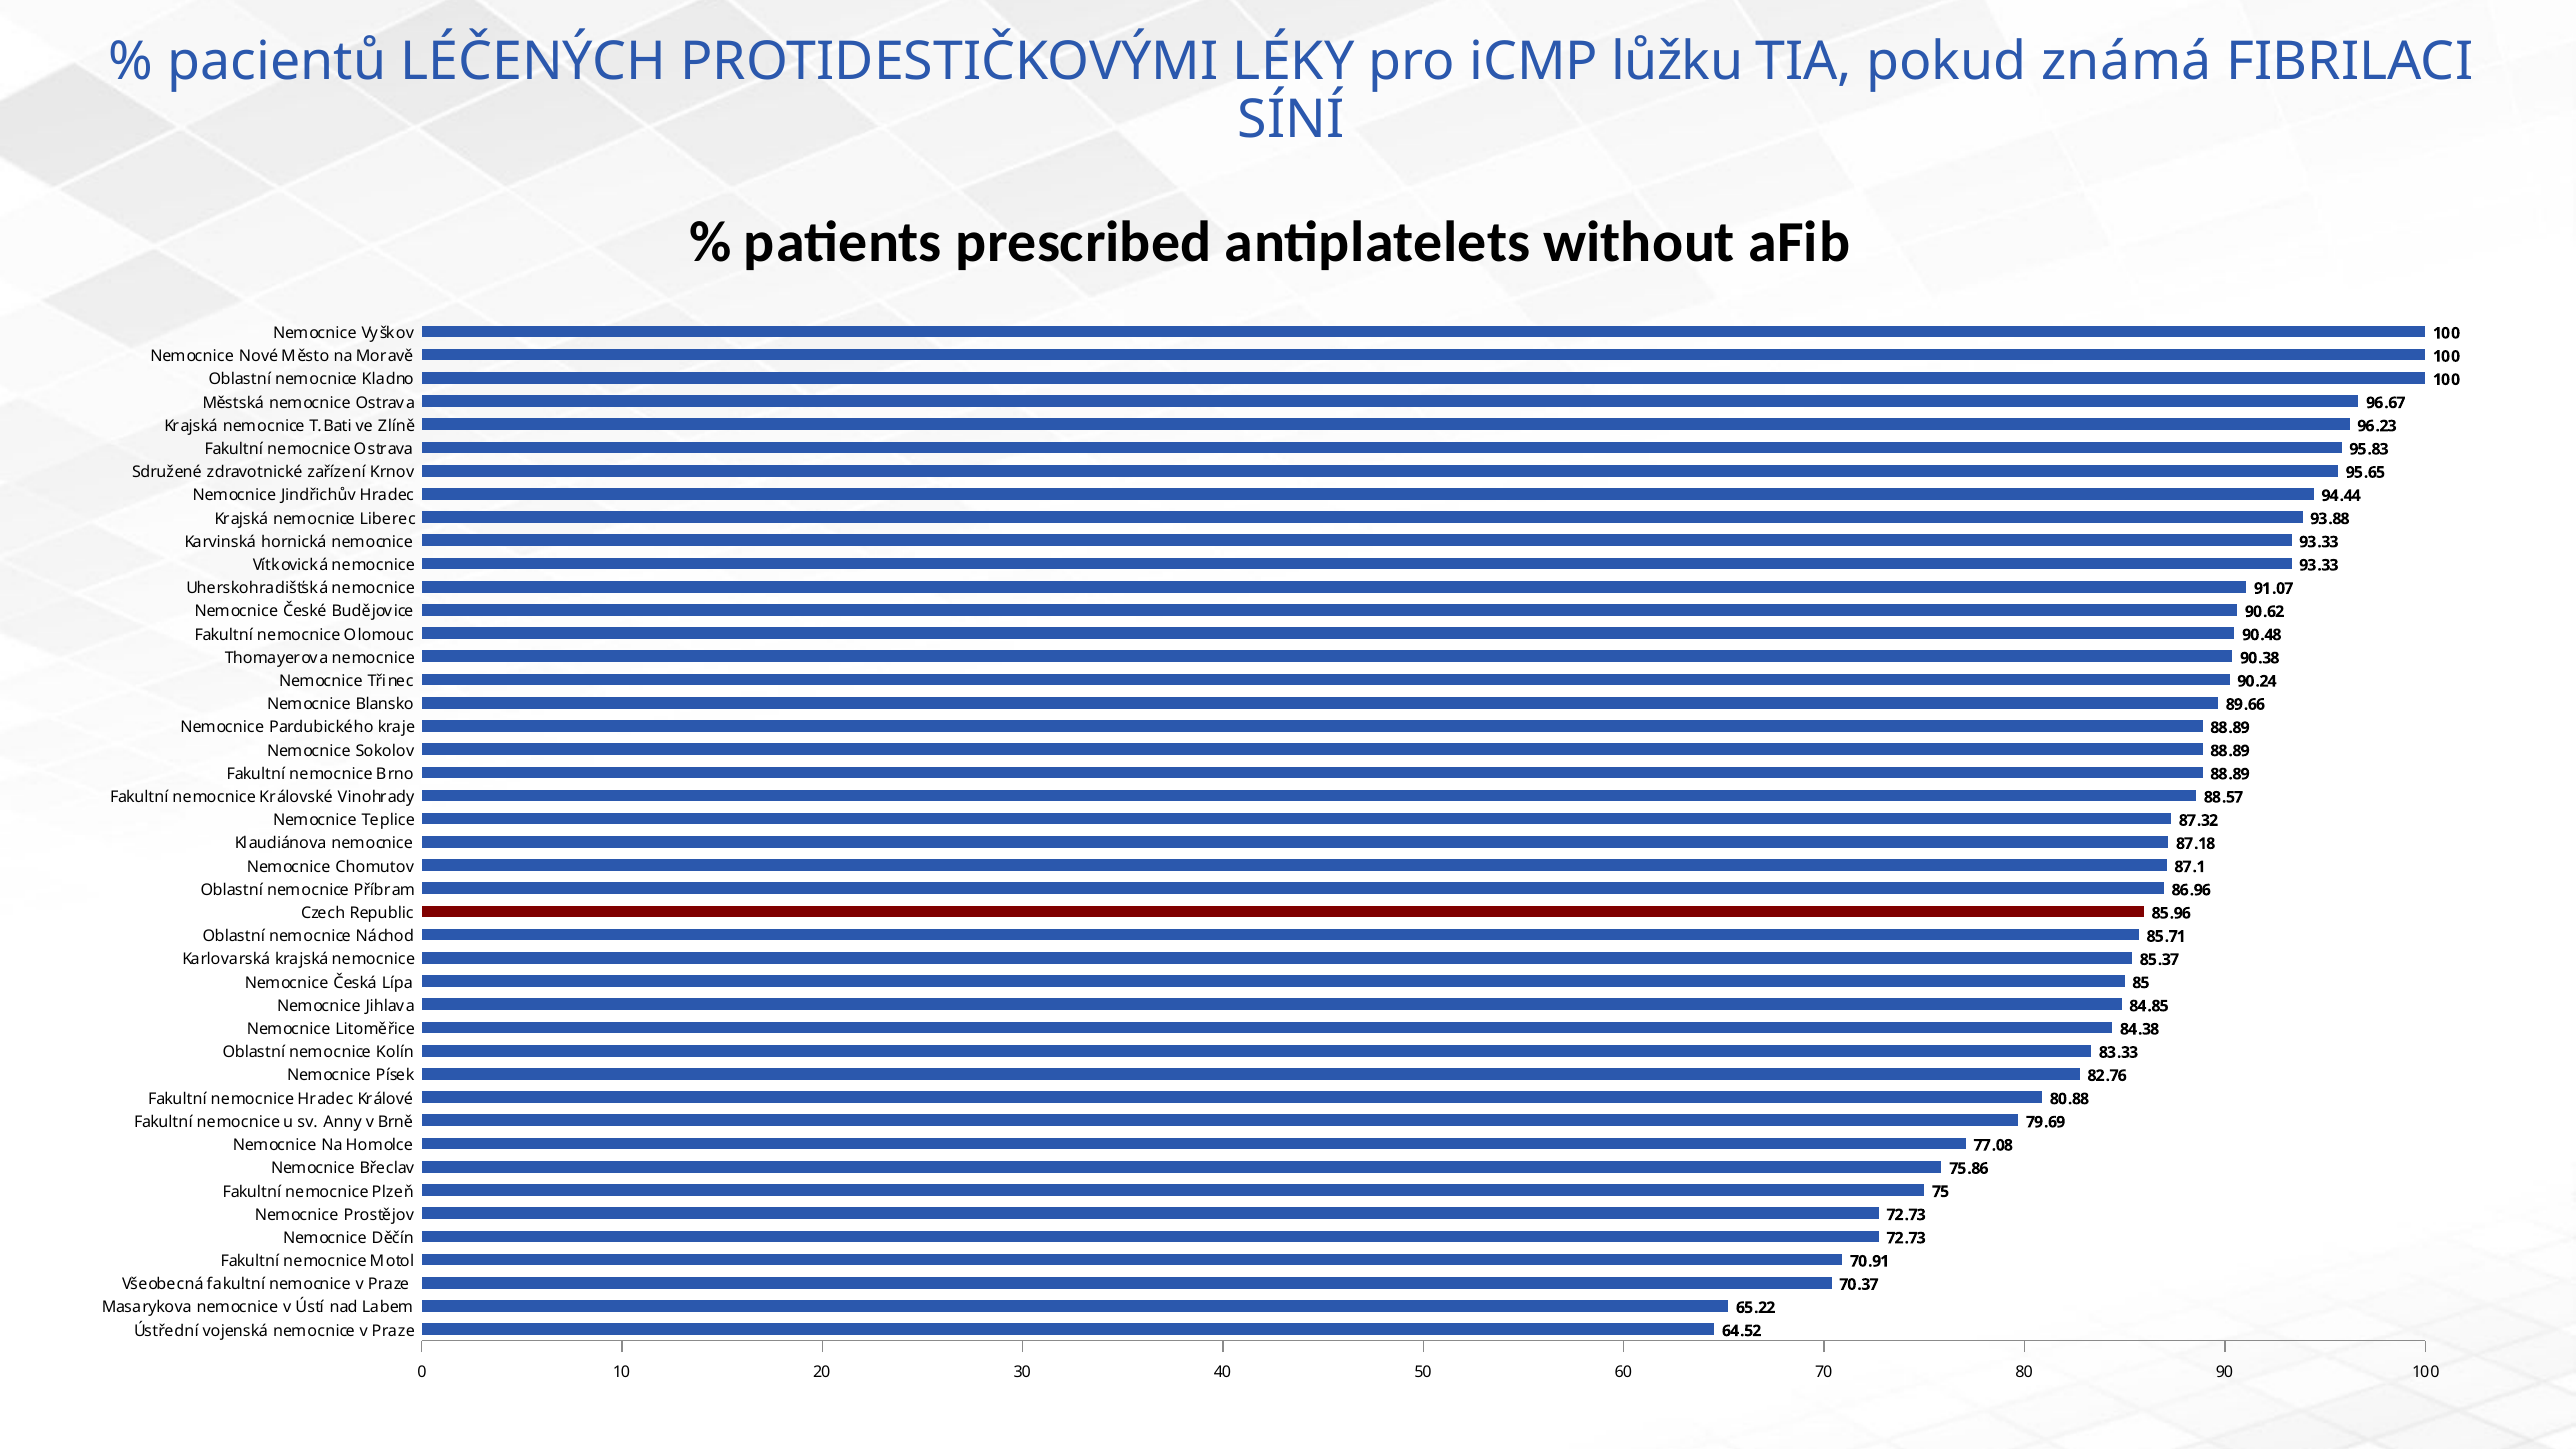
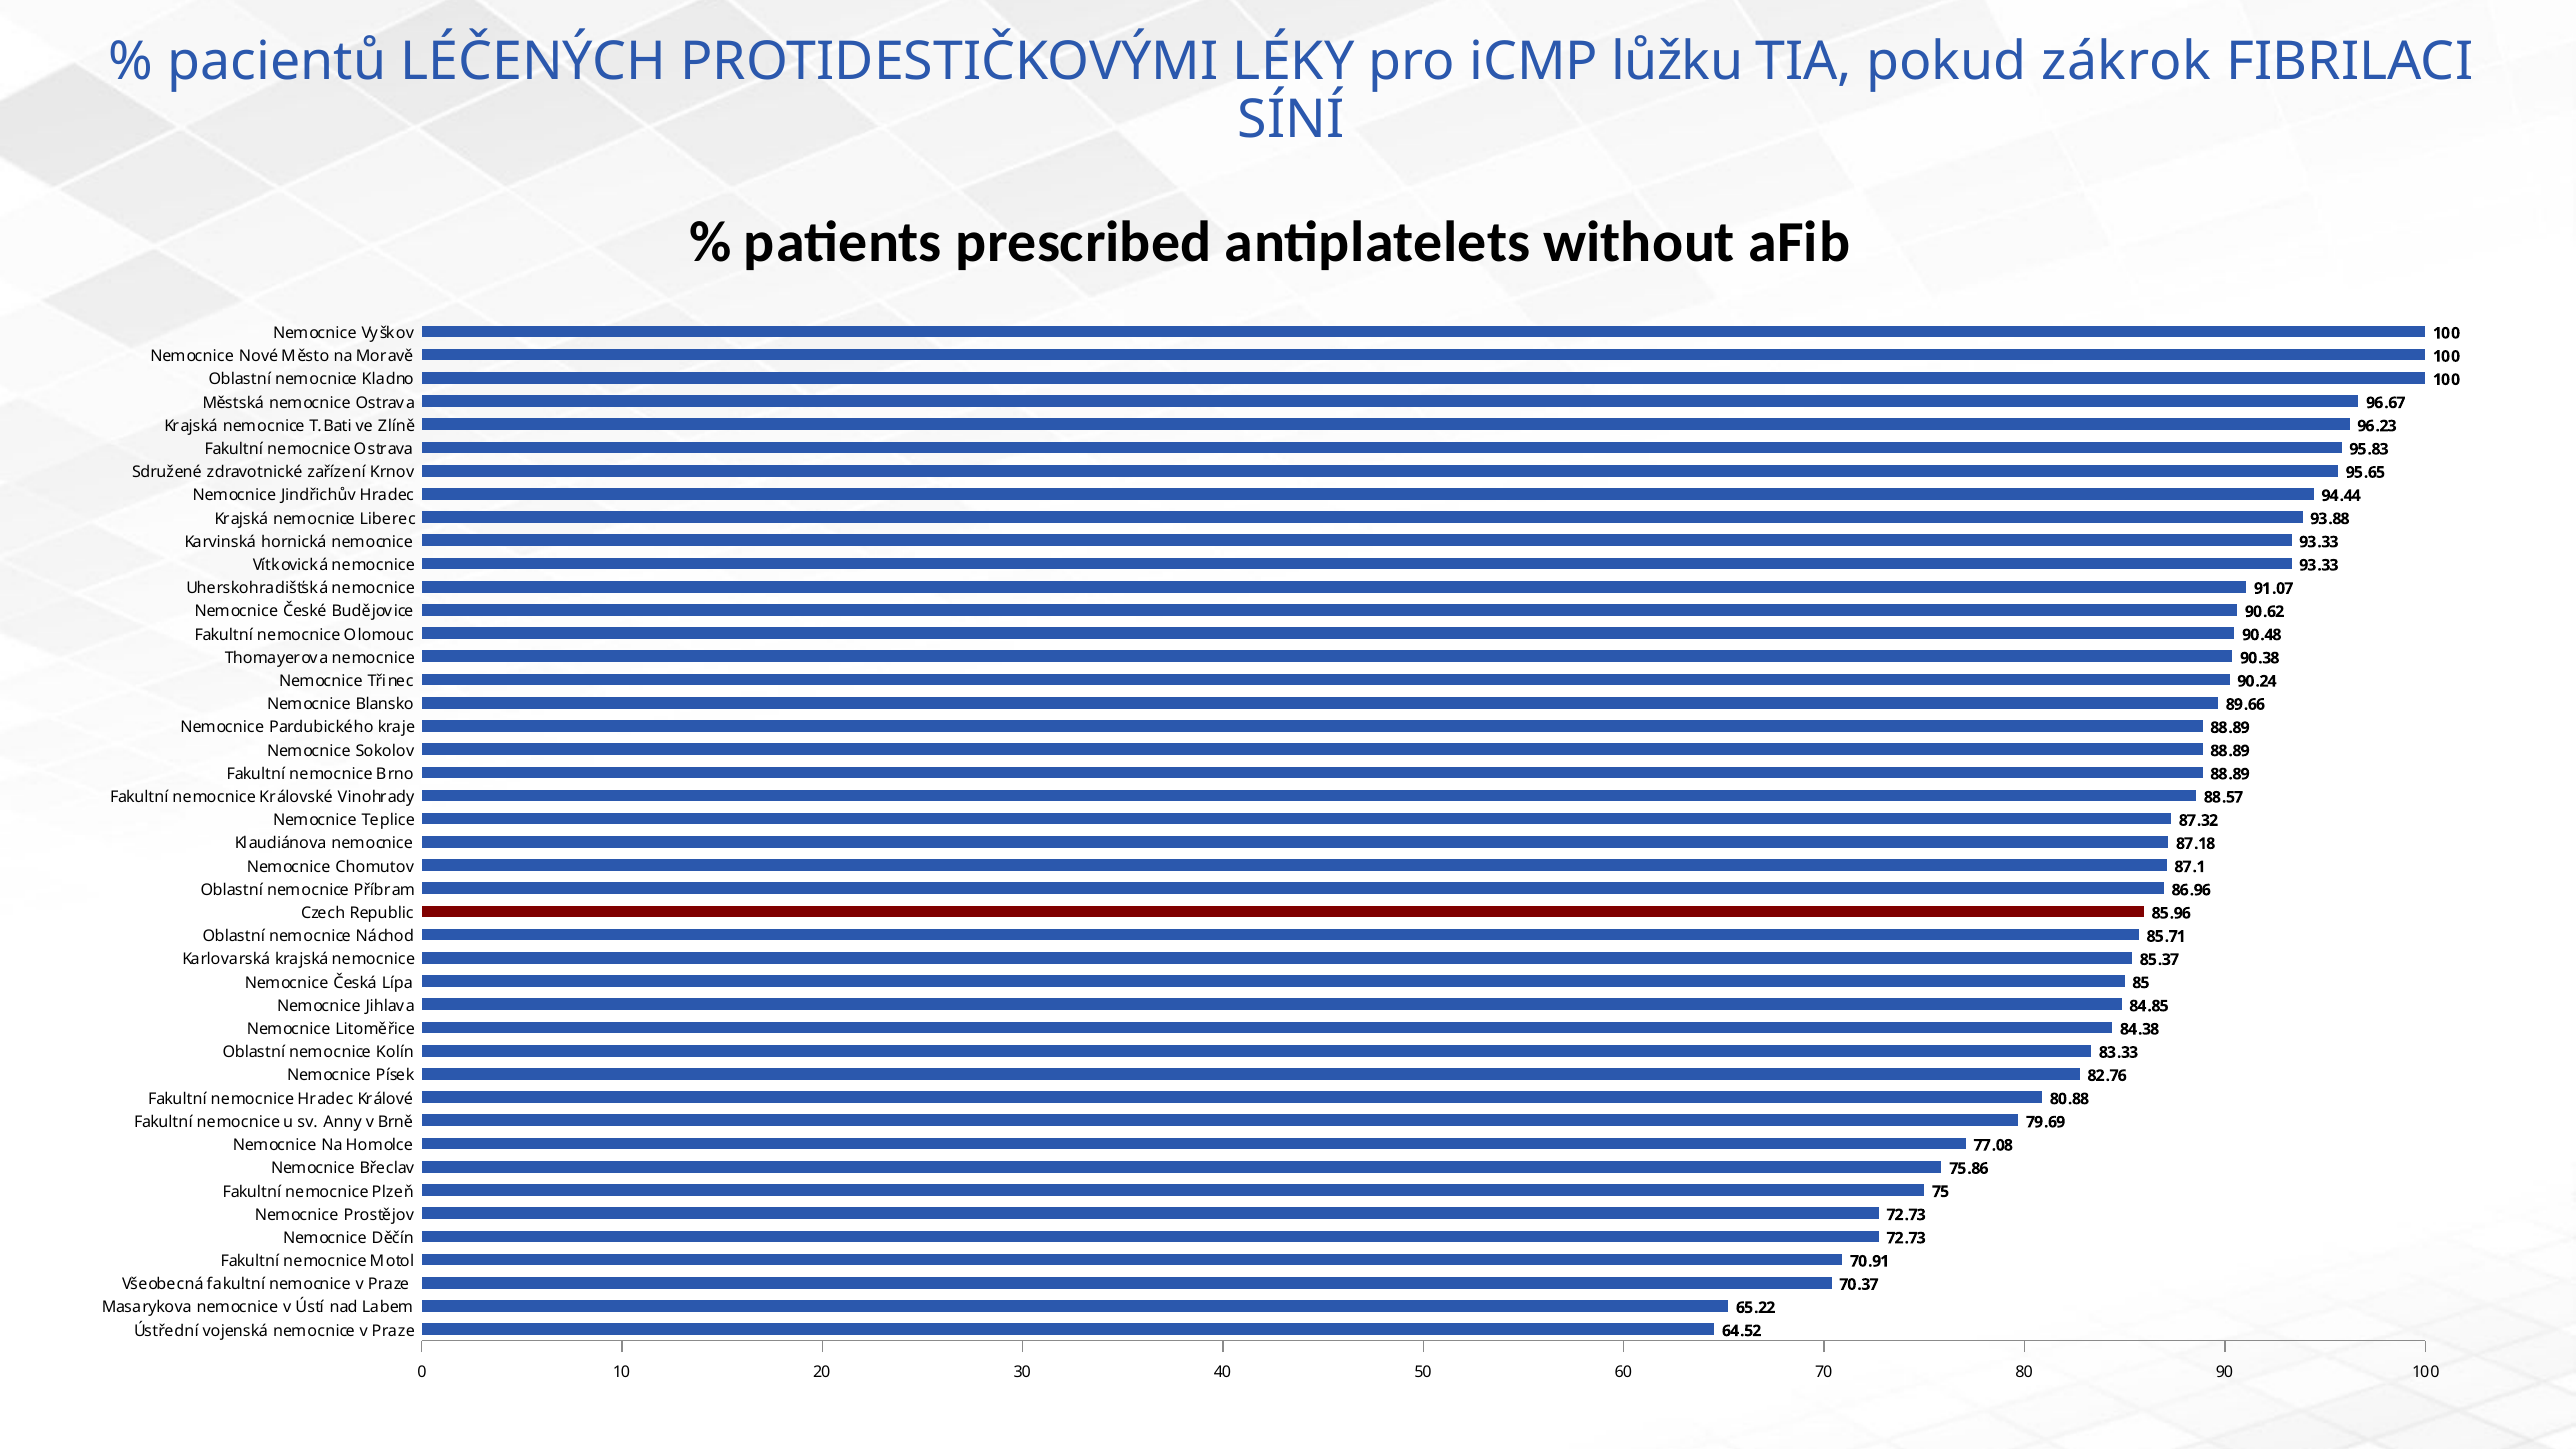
známá: známá -> zákrok
